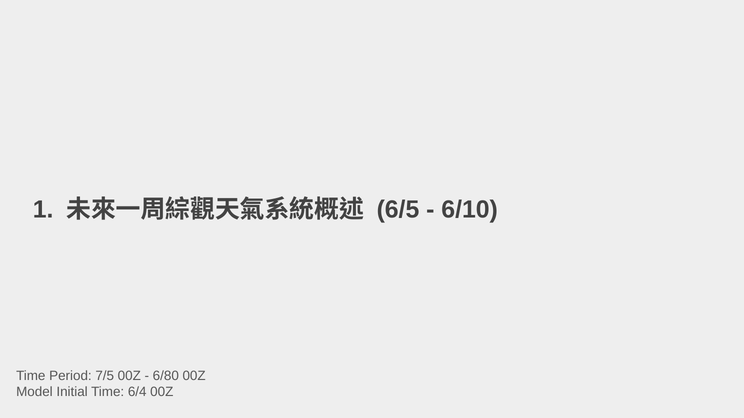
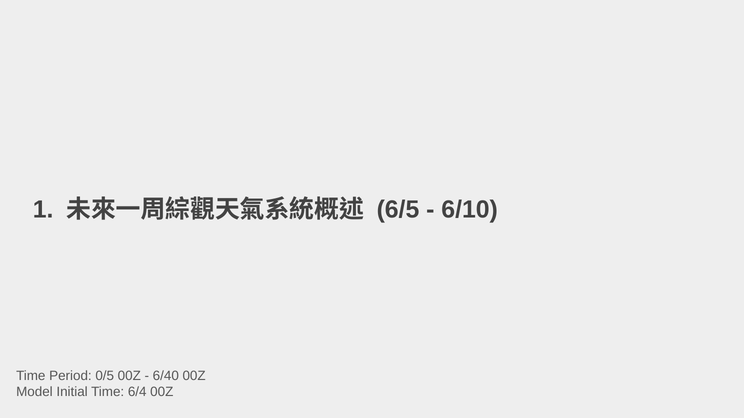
7/5: 7/5 -> 0/5
6/80: 6/80 -> 6/40
